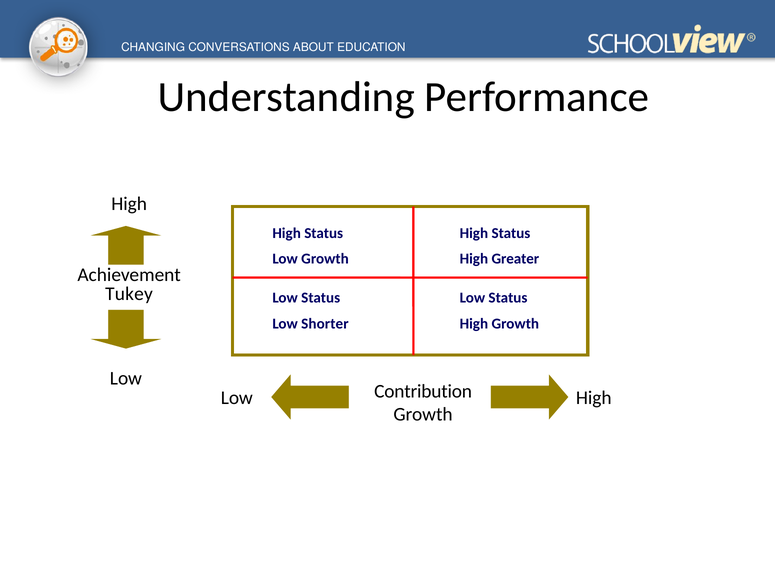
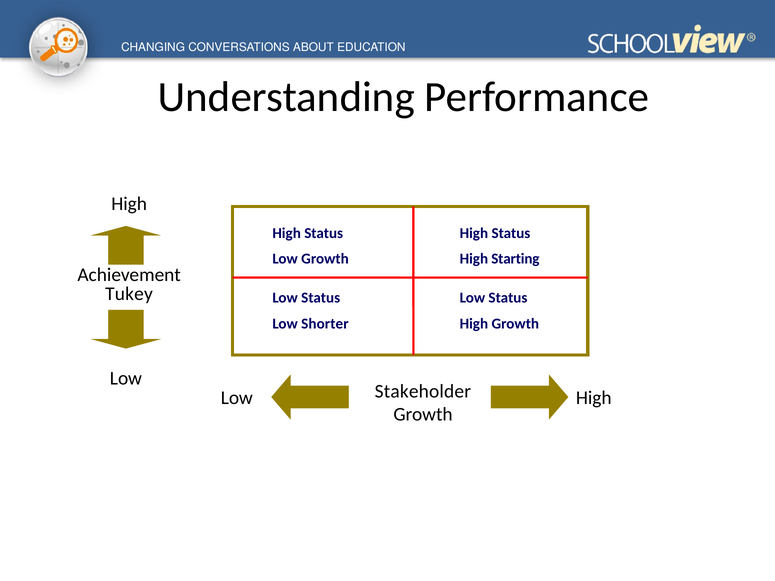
Greater: Greater -> Starting
Contribution: Contribution -> Stakeholder
